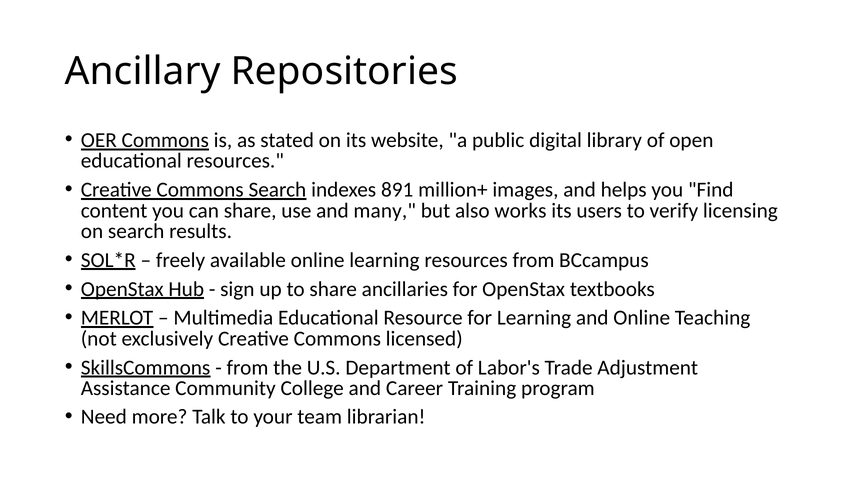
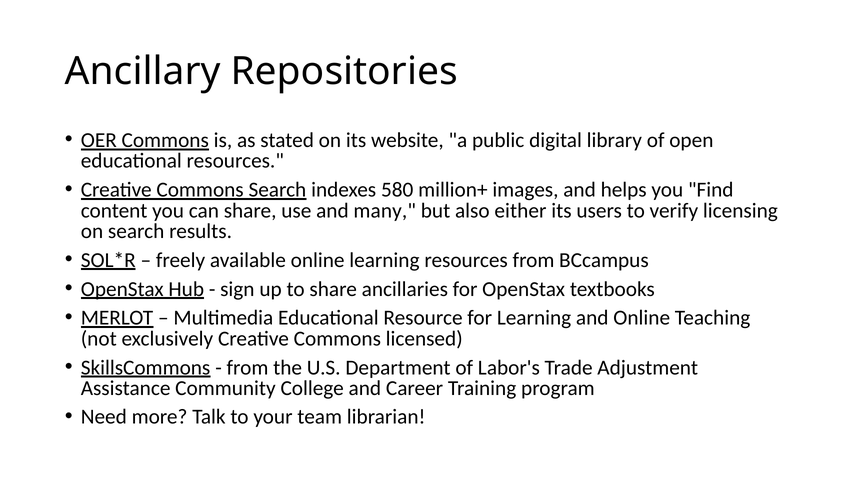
891: 891 -> 580
works: works -> either
